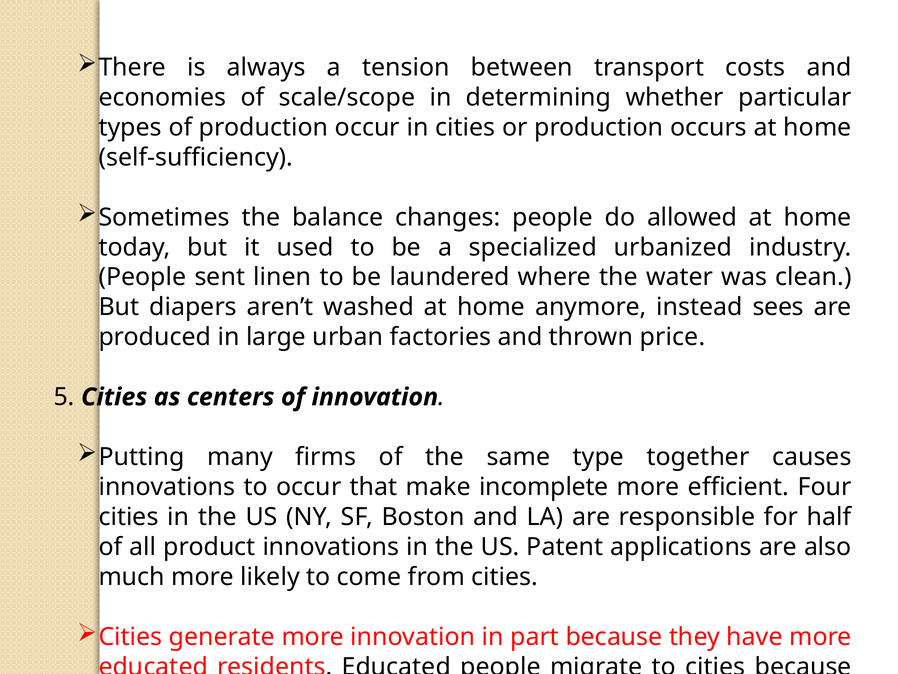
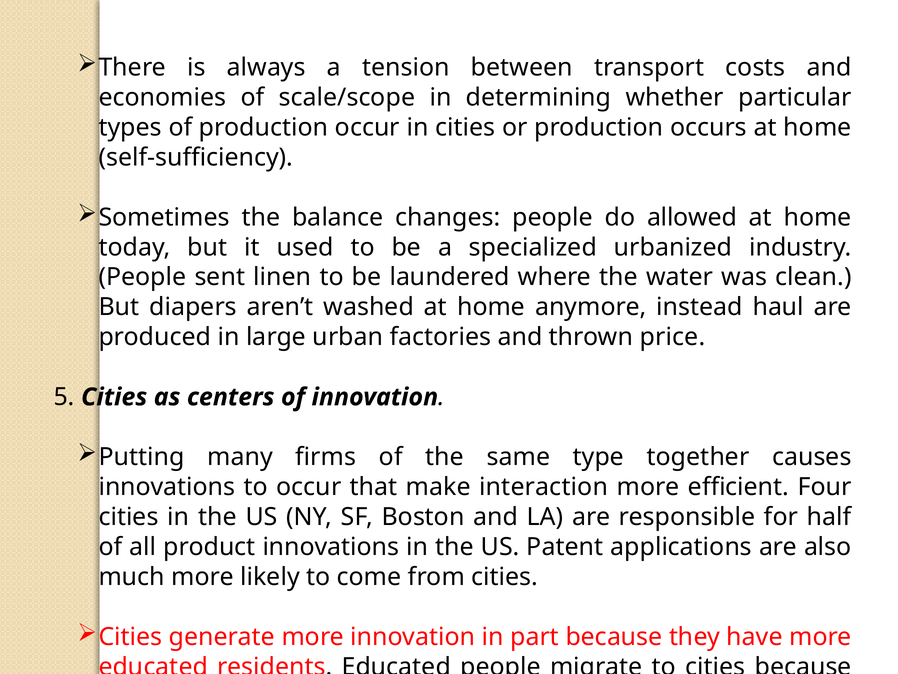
sees: sees -> haul
incomplete: incomplete -> interaction
